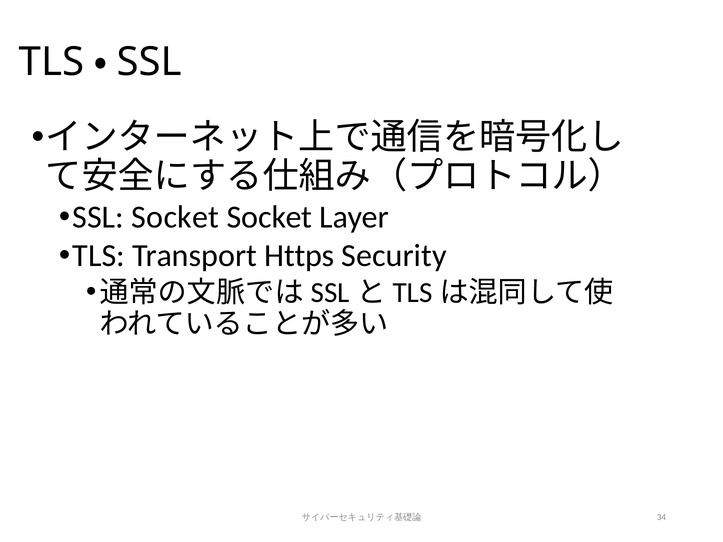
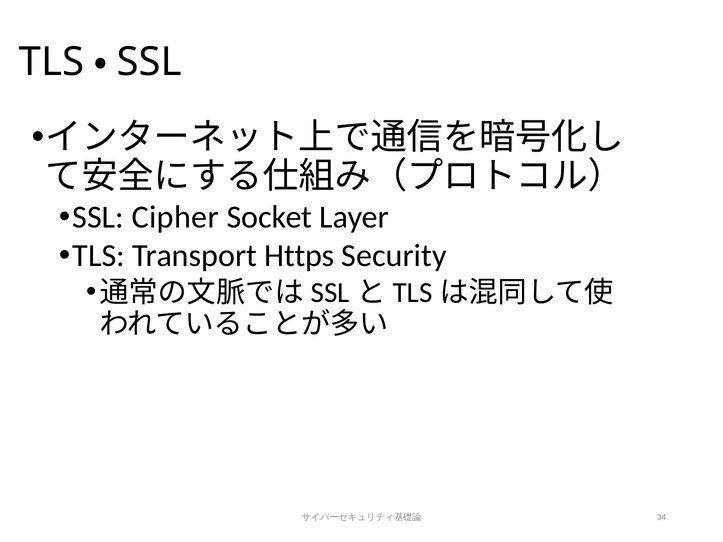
SSL Socket: Socket -> Cipher
